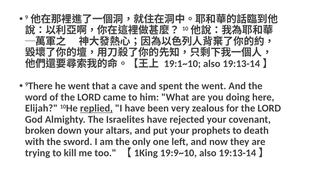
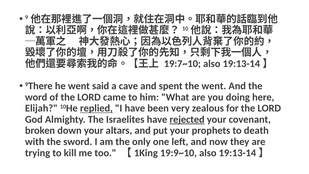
19:1~10: 19:1~10 -> 19:7~10
that: that -> said
rejected underline: none -> present
